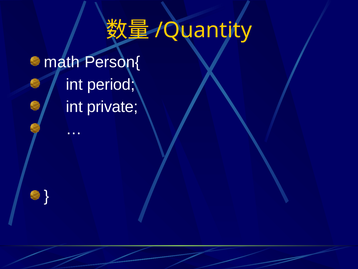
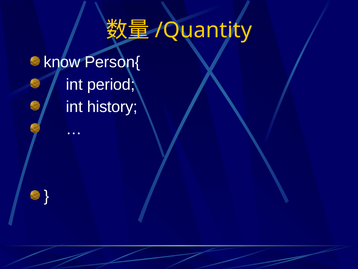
math: math -> know
private: private -> history
